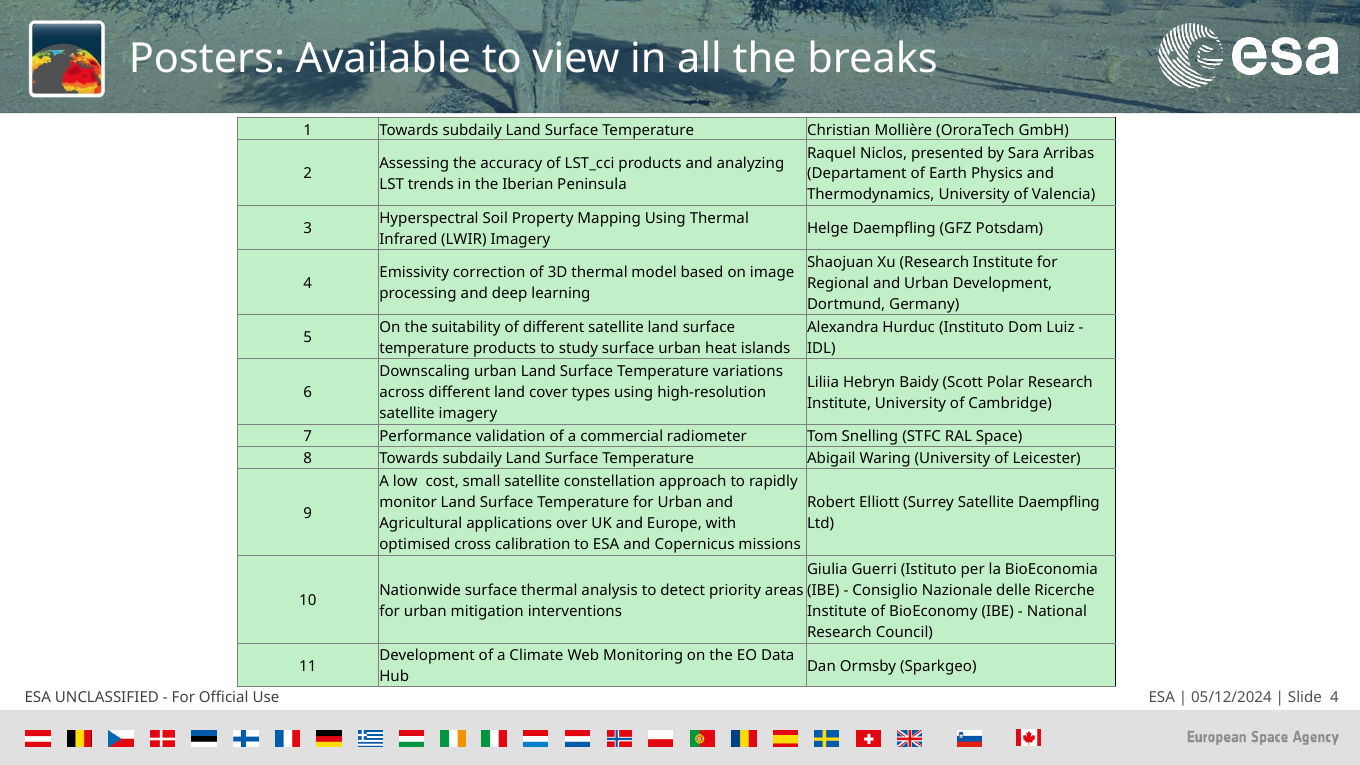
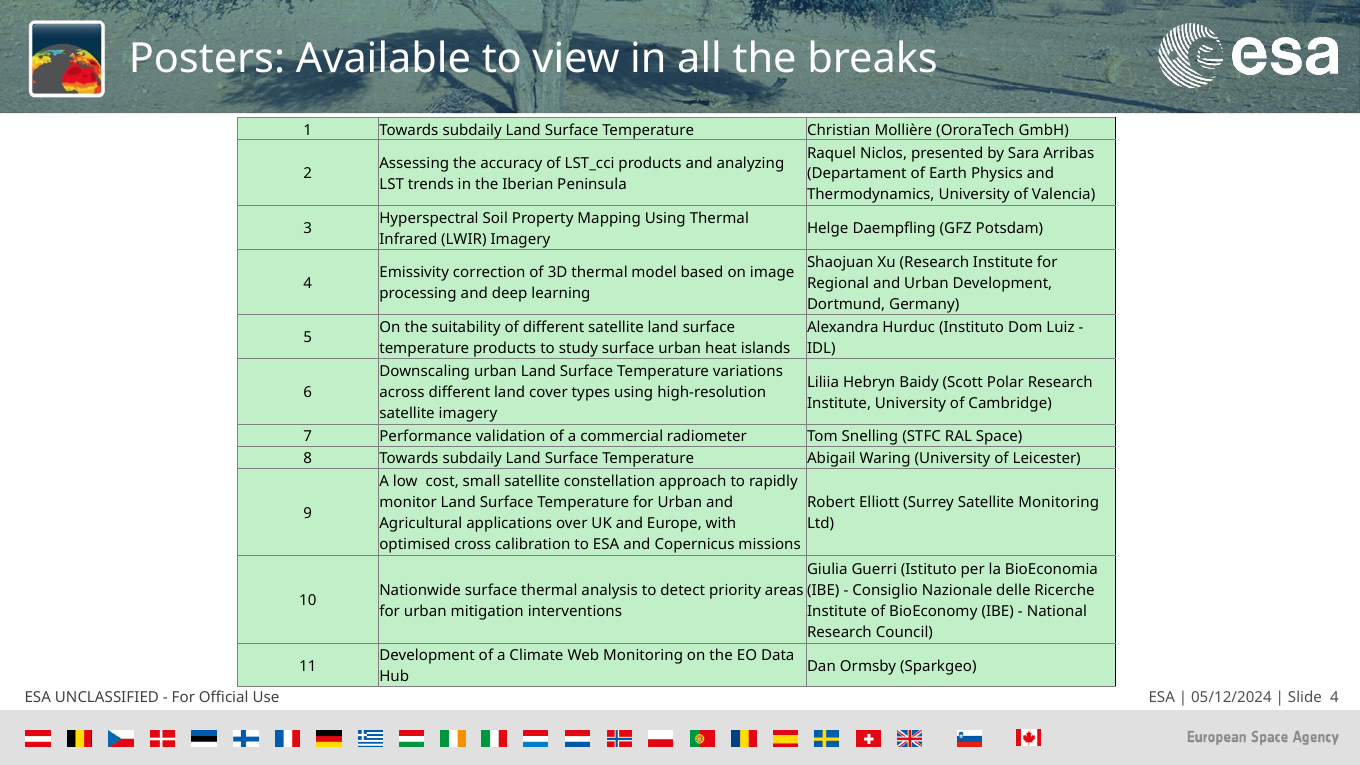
Satellite Daempfling: Daempfling -> Monitoring
